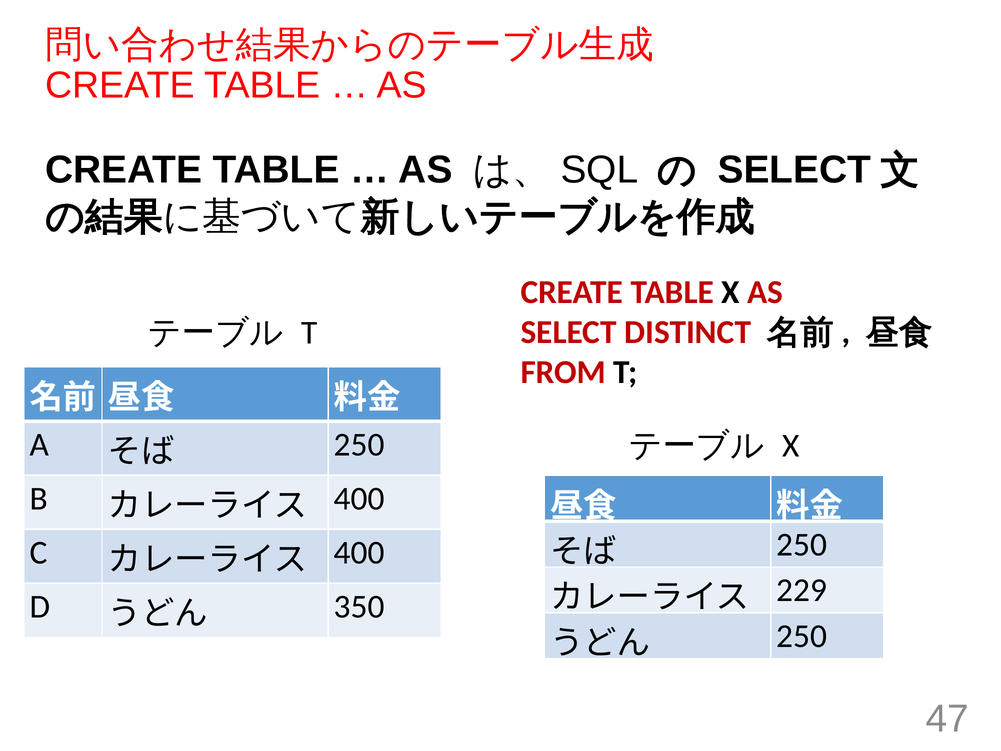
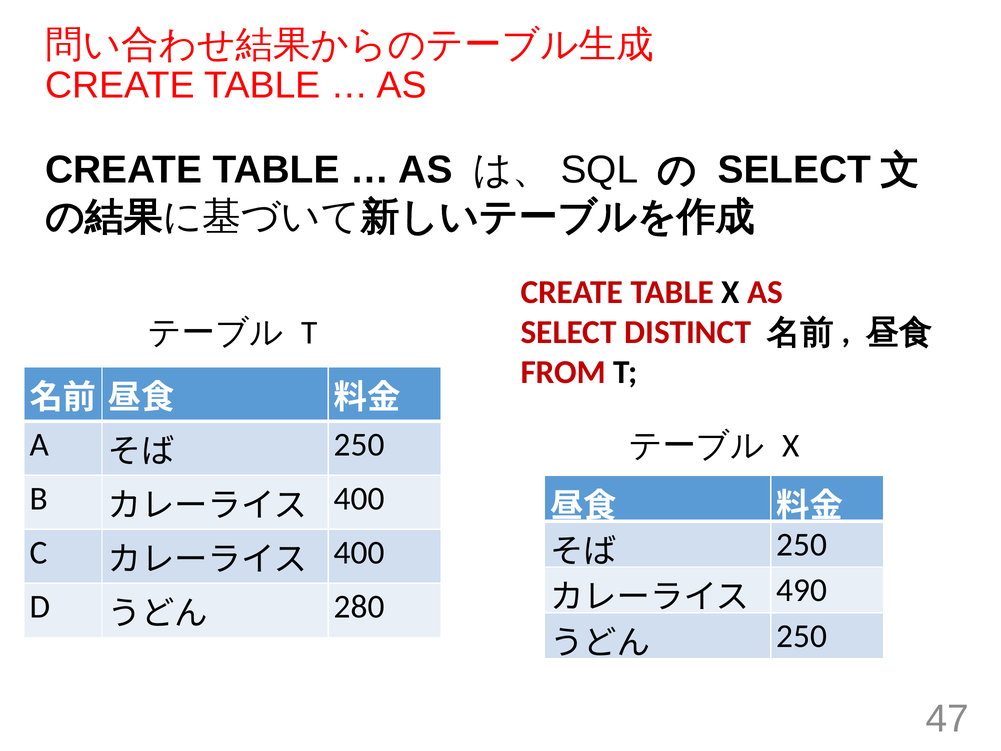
229: 229 -> 490
350: 350 -> 280
